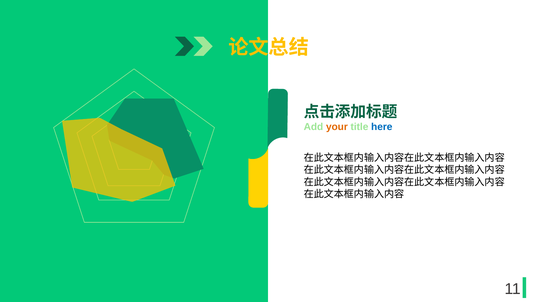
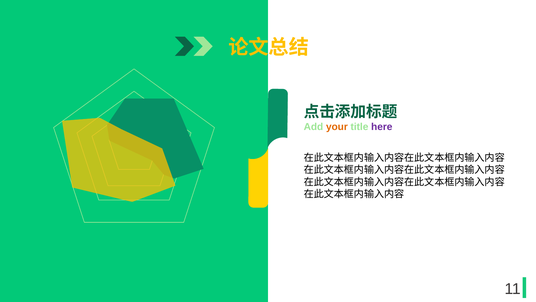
here colour: blue -> purple
